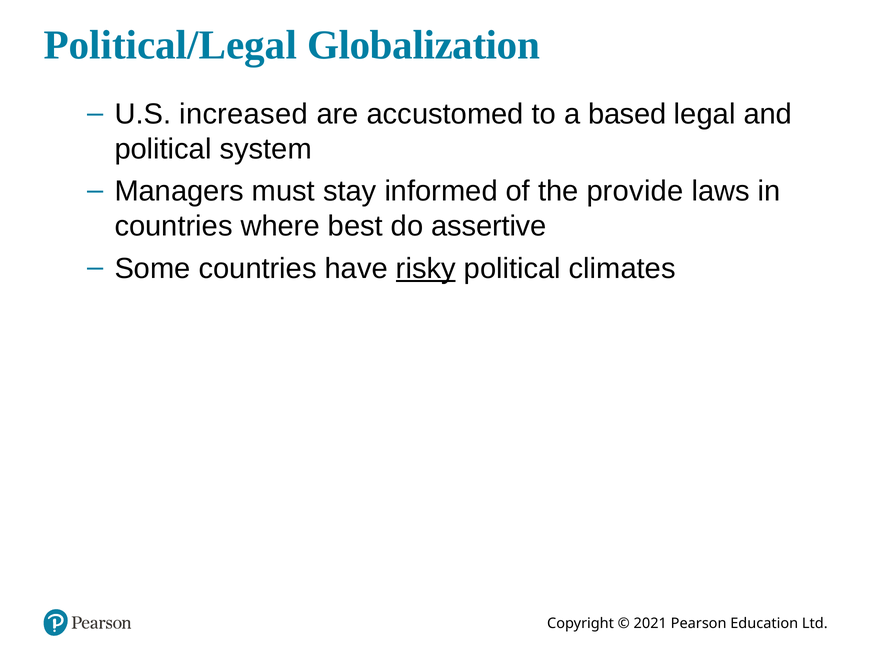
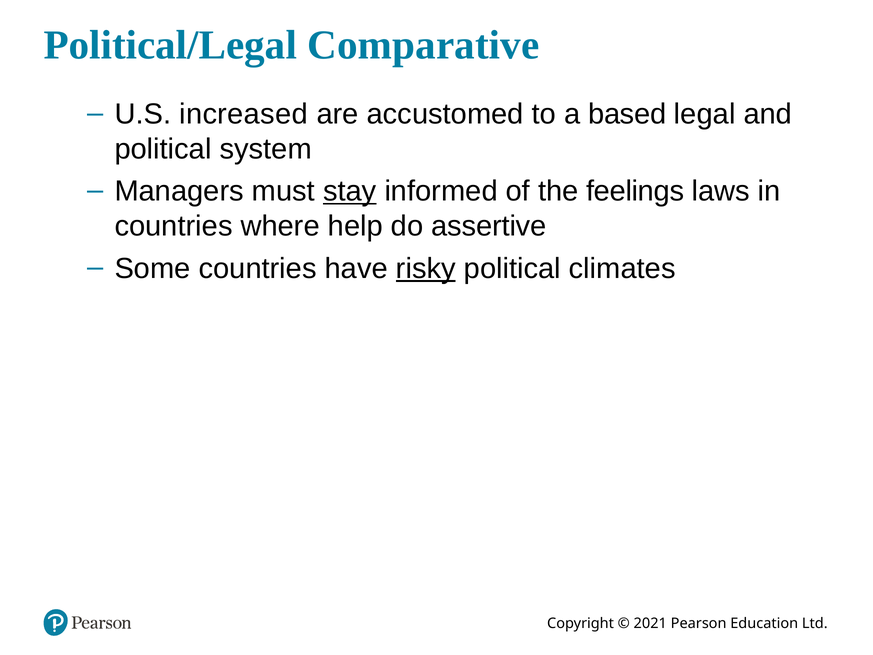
Globalization: Globalization -> Comparative
stay underline: none -> present
provide: provide -> feelings
best: best -> help
